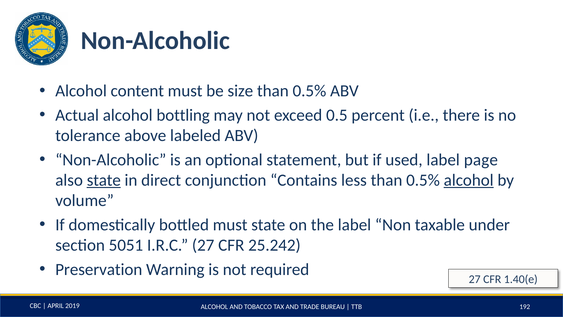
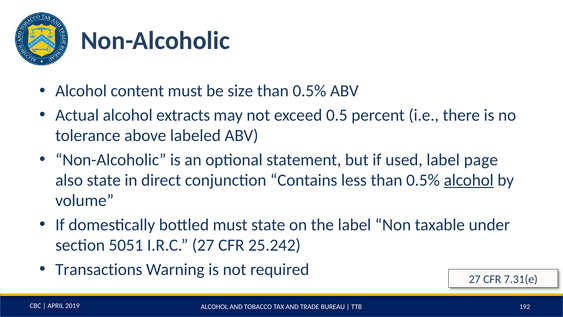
bottling: bottling -> extracts
state at (104, 180) underline: present -> none
Preservation: Preservation -> Transactions
1.40(e: 1.40(e -> 7.31(e
